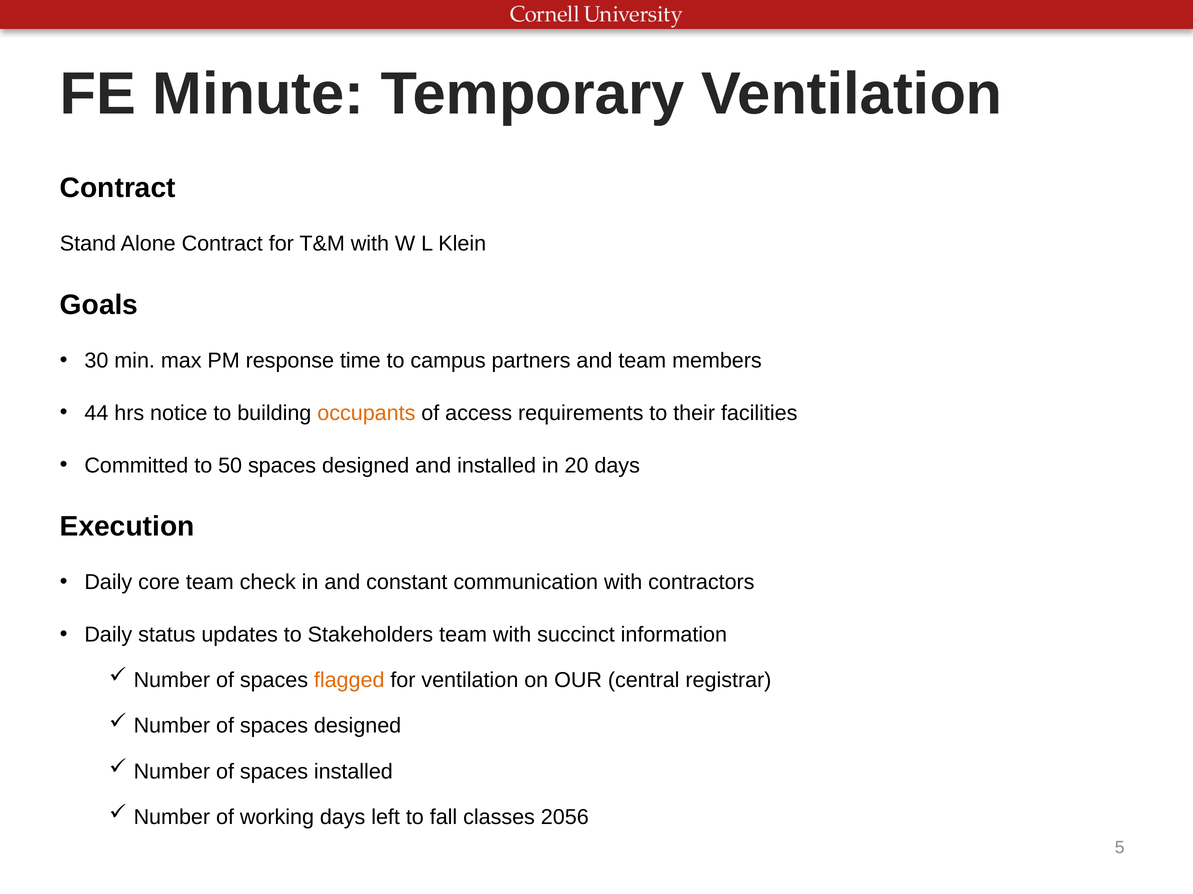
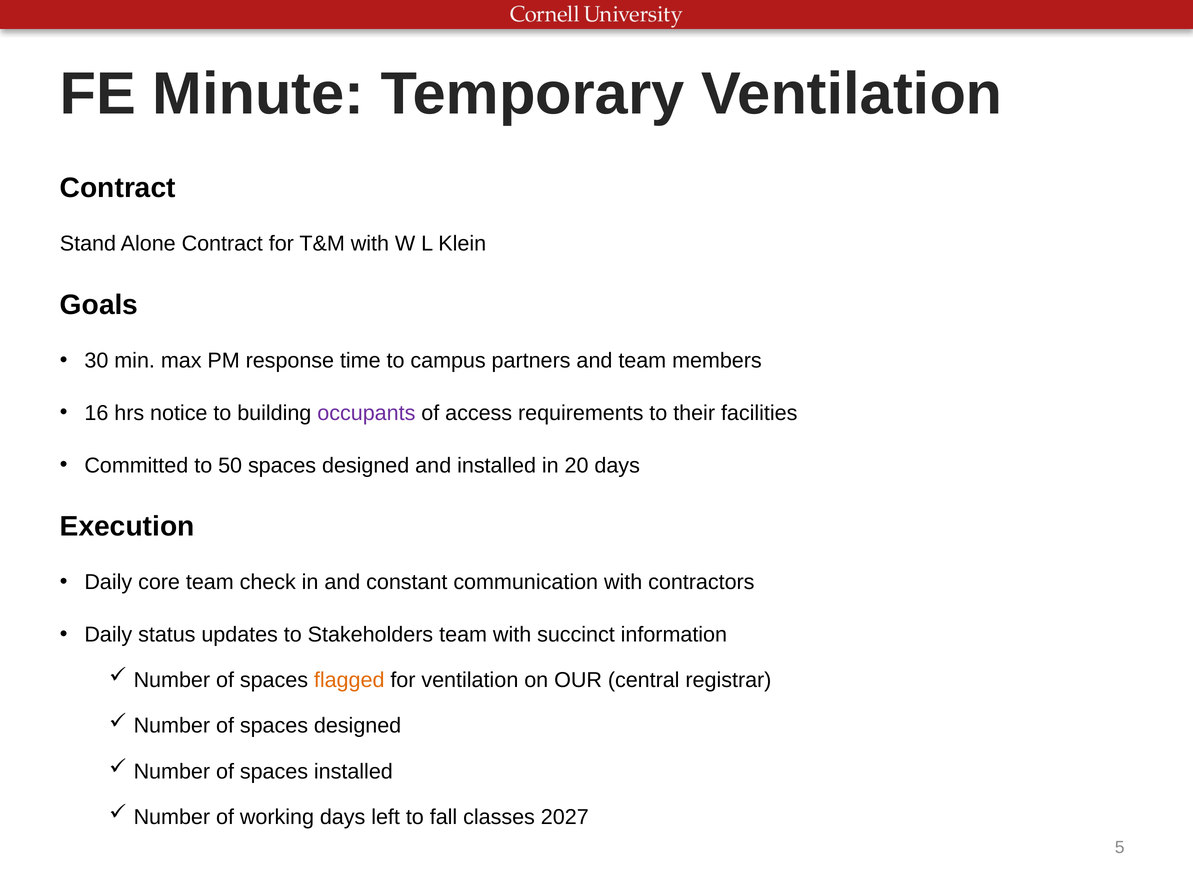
44: 44 -> 16
occupants colour: orange -> purple
2056: 2056 -> 2027
